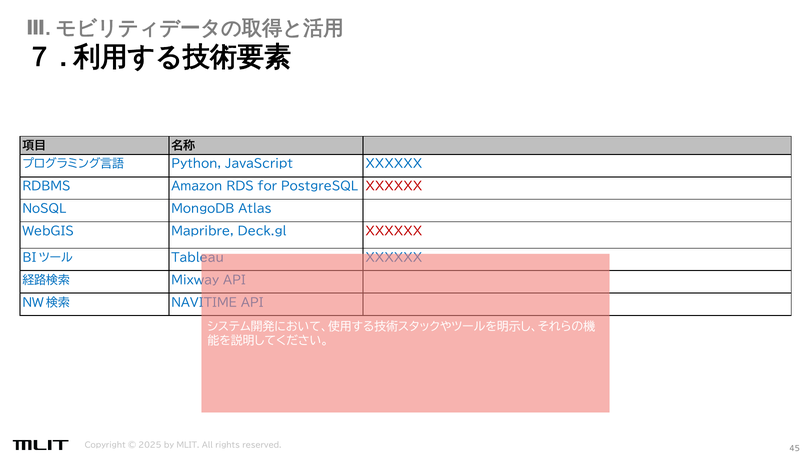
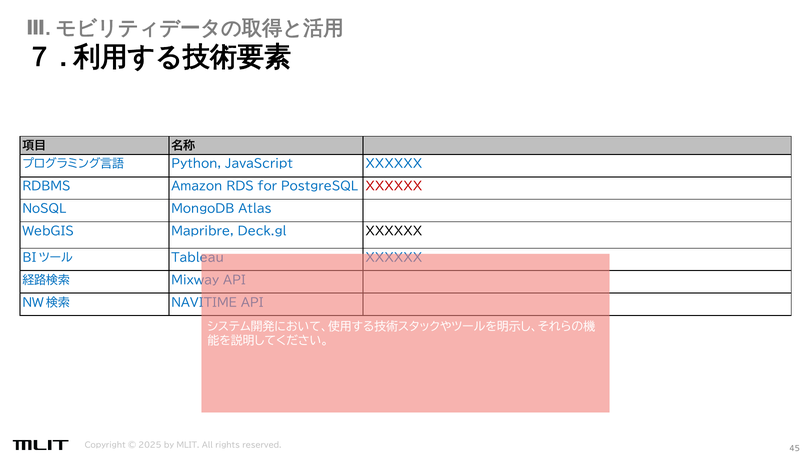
XXXXXX at (394, 232) colour: red -> black
